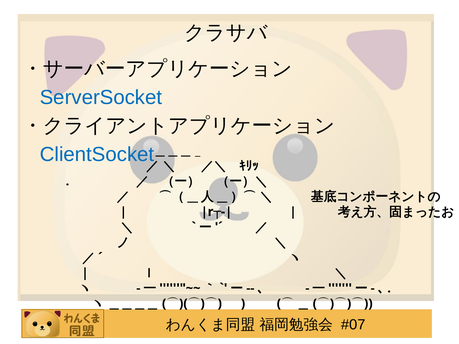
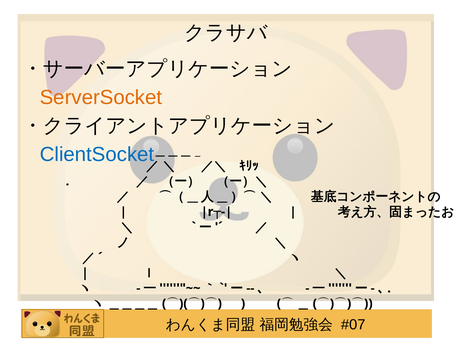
ServerSocket colour: blue -> orange
